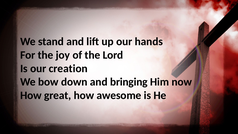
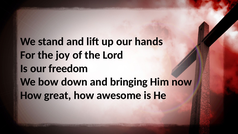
creation: creation -> freedom
